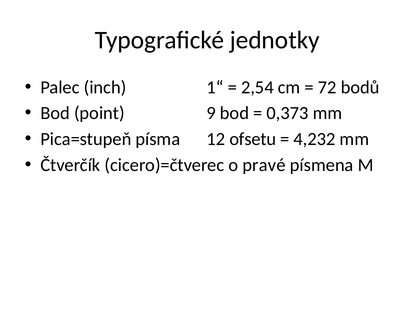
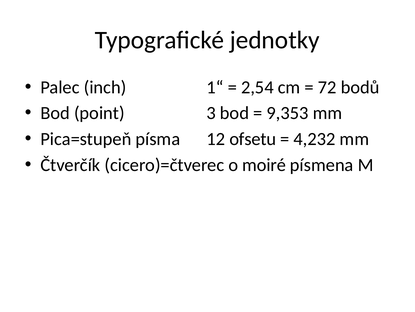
9: 9 -> 3
0,373: 0,373 -> 9,353
pravé: pravé -> moiré
